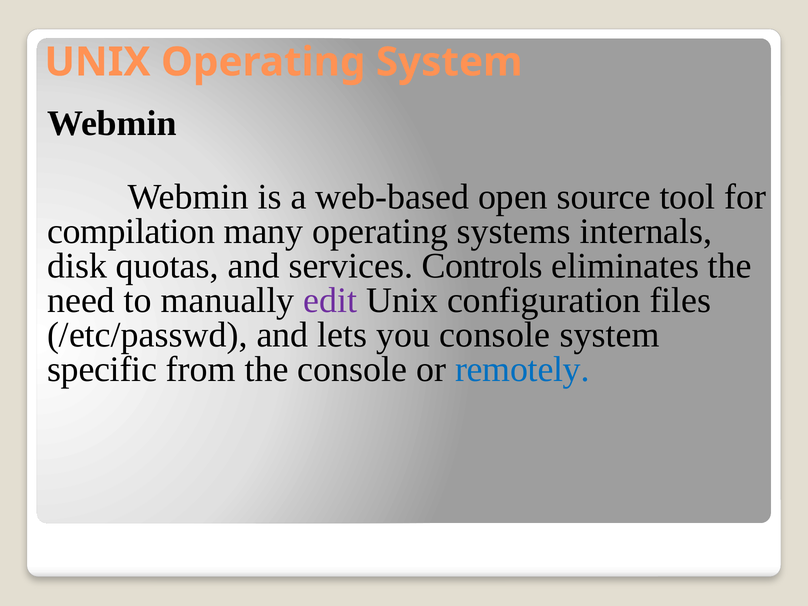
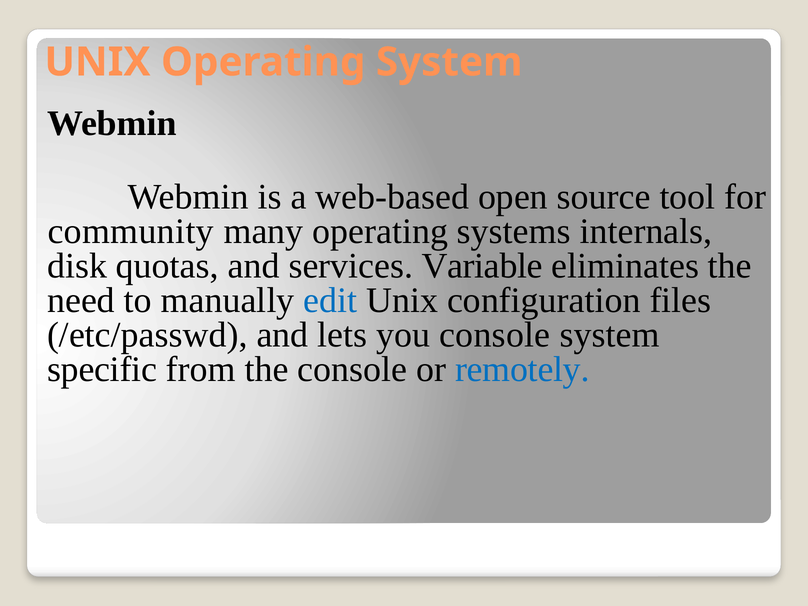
compilation: compilation -> community
Controls: Controls -> Variable
edit colour: purple -> blue
